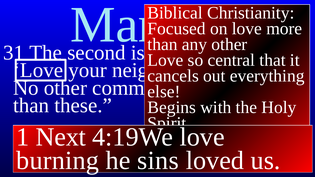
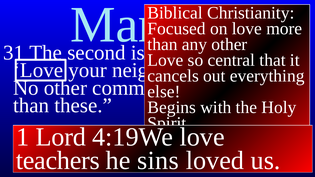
Next: Next -> Lord
burning: burning -> teachers
